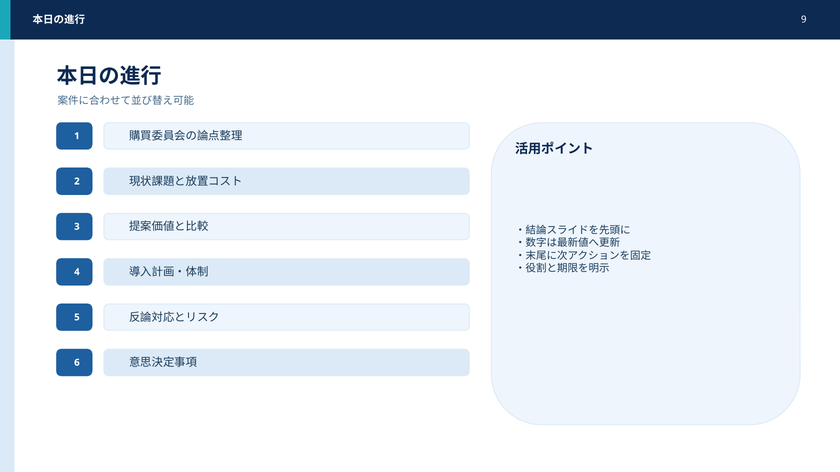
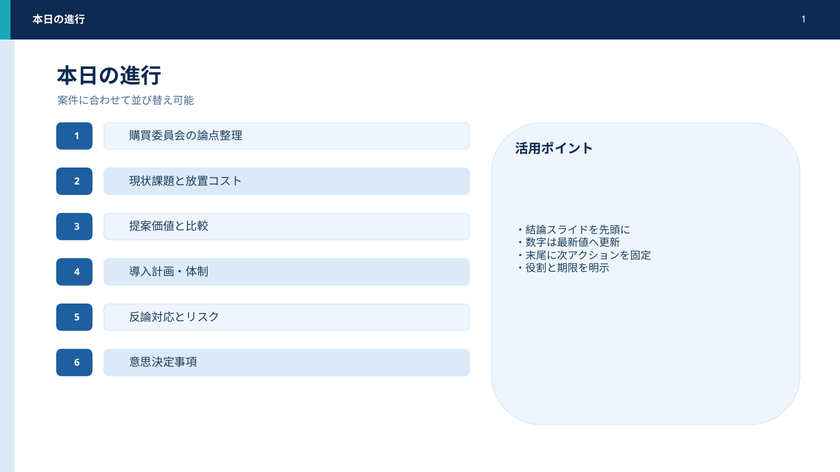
9 at (804, 20): 9 -> 1
